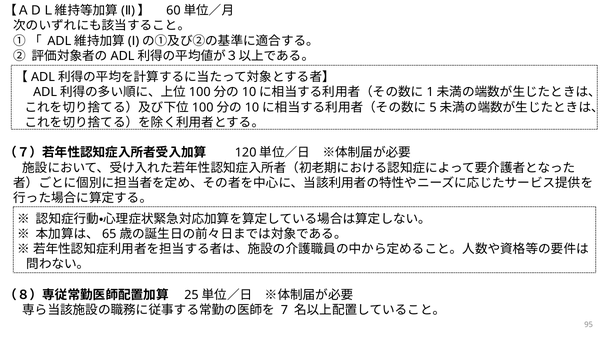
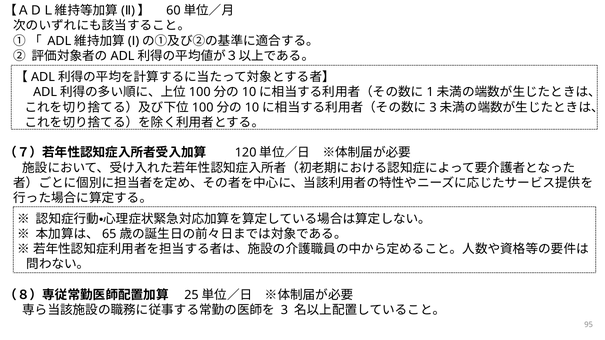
5 at (433, 107): 5 -> 3
7 at (284, 310): 7 -> 3
